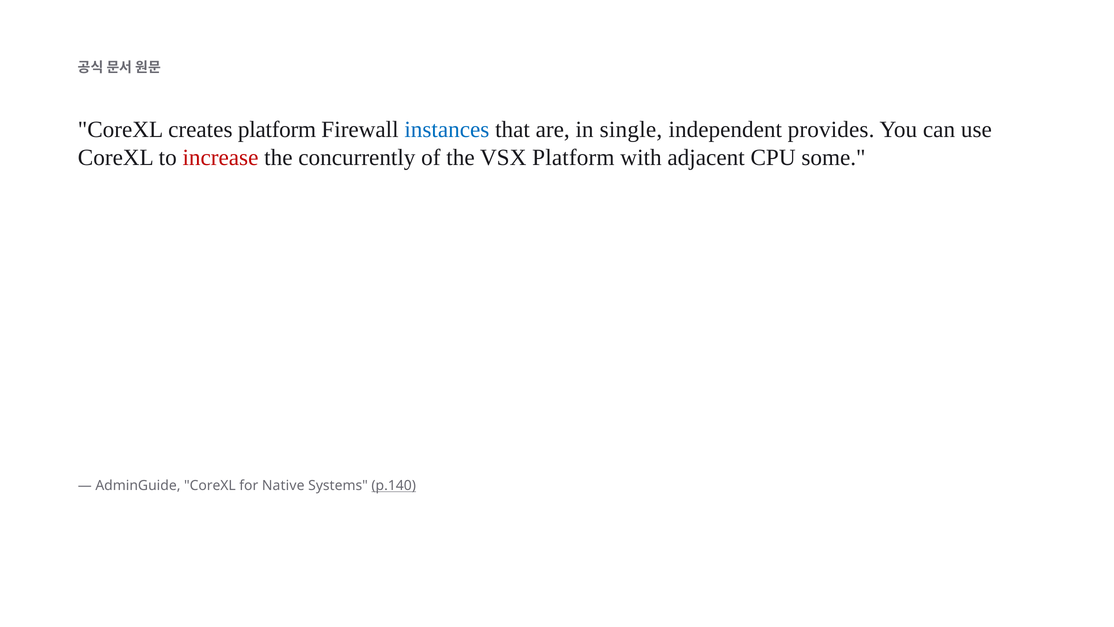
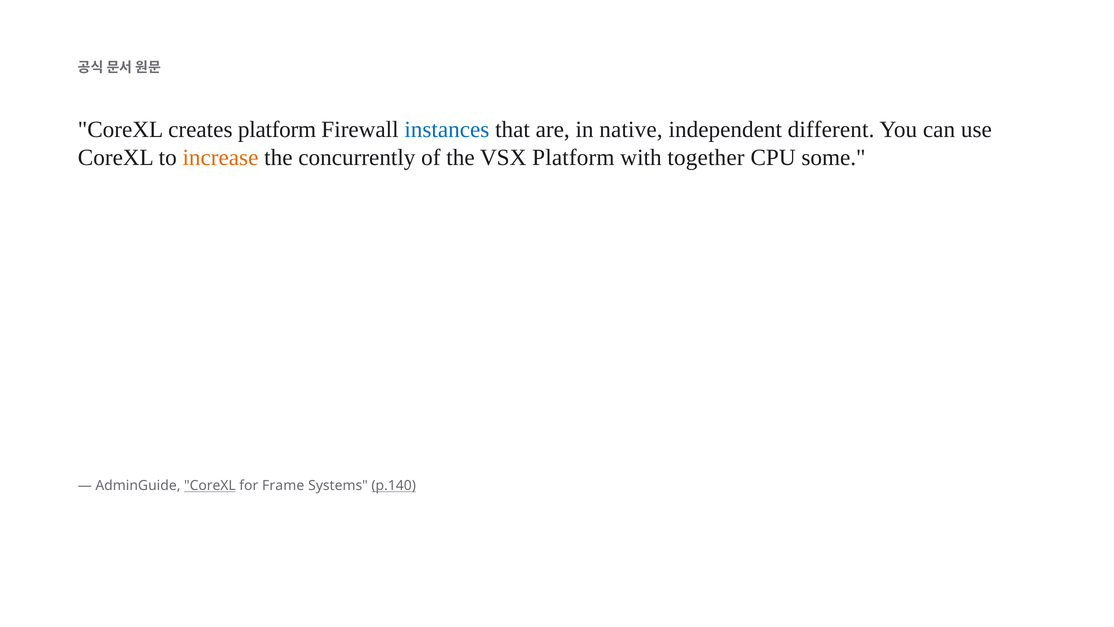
single: single -> native
provides: provides -> different
increase colour: red -> orange
adjacent: adjacent -> together
CoreXL at (210, 485) underline: none -> present
Native: Native -> Frame
